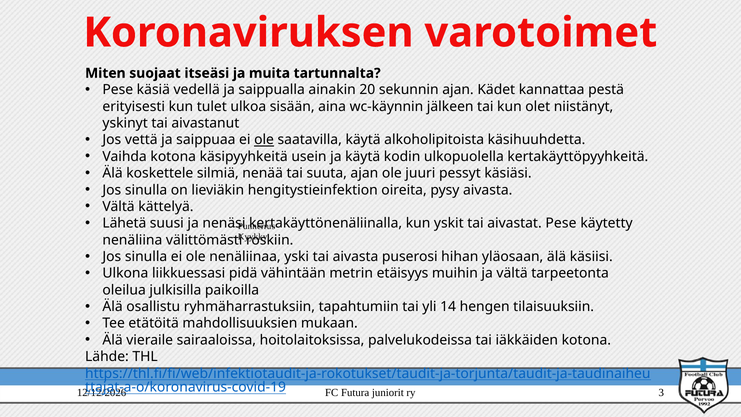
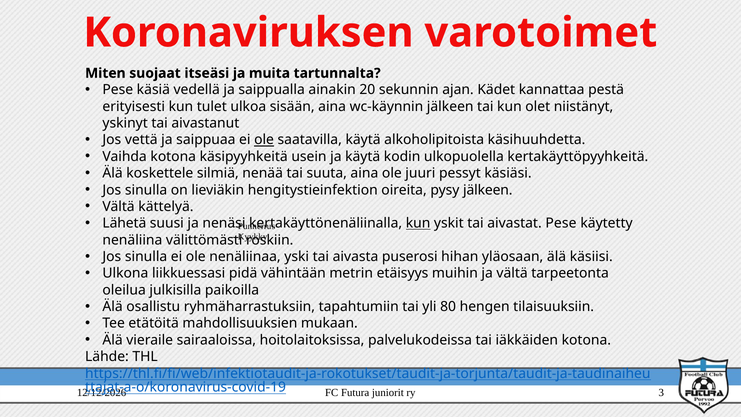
suuta ajan: ajan -> aina
pysy aivasta: aivasta -> jälkeen
kun at (418, 223) underline: none -> present
14: 14 -> 80
